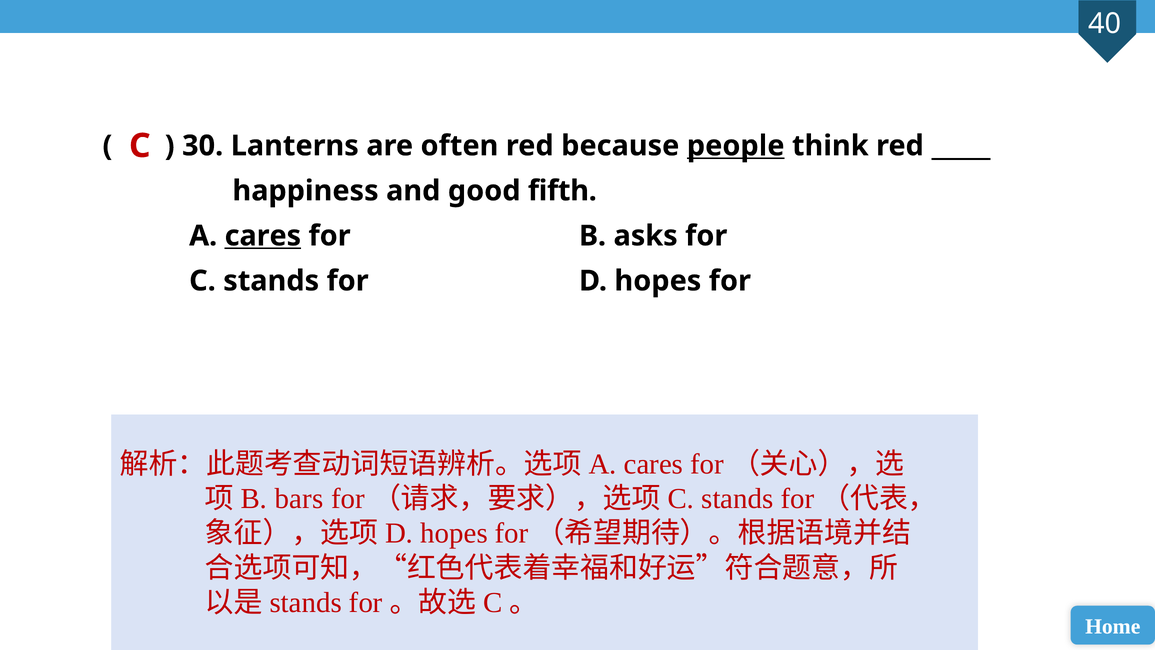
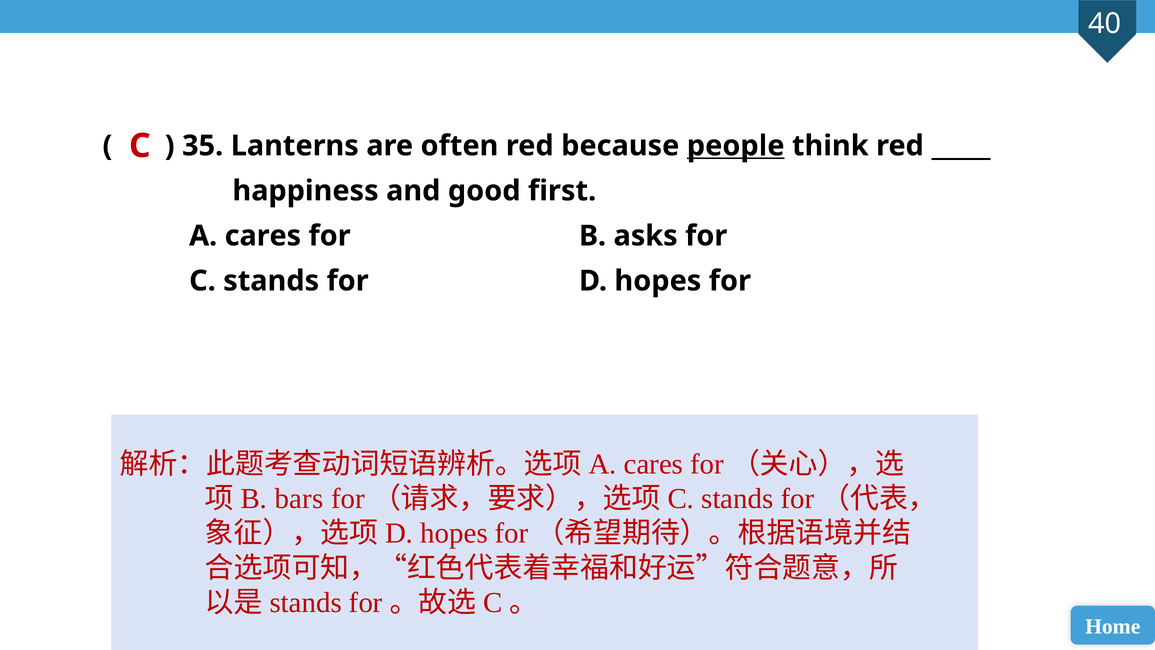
30: 30 -> 35
fifth: fifth -> first
cares at (263, 236) underline: present -> none
